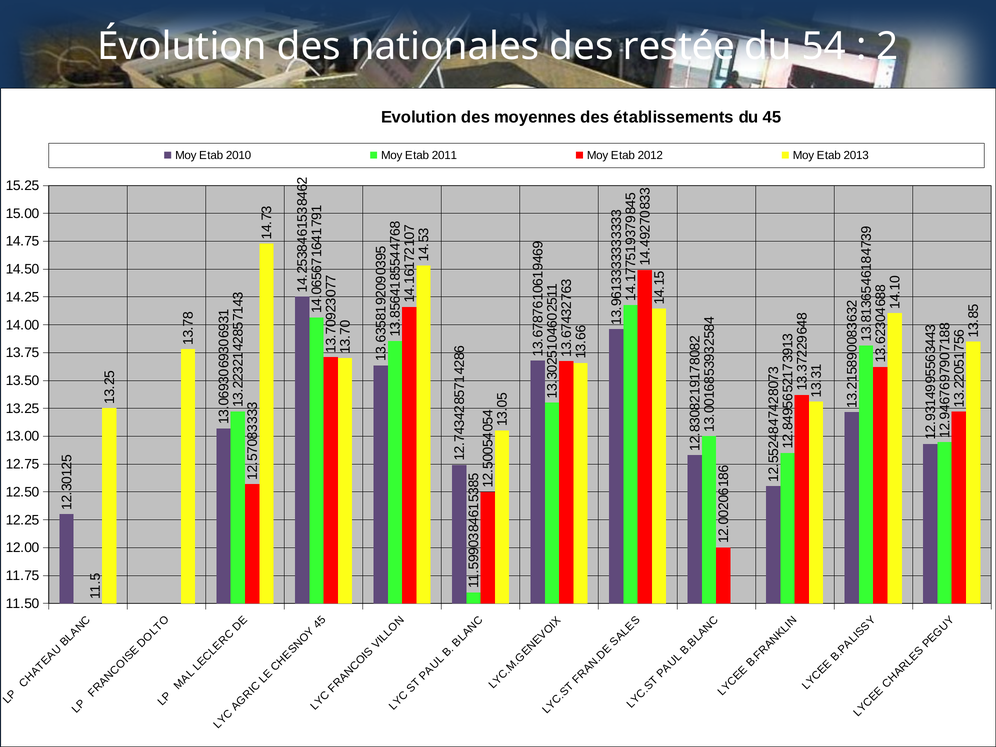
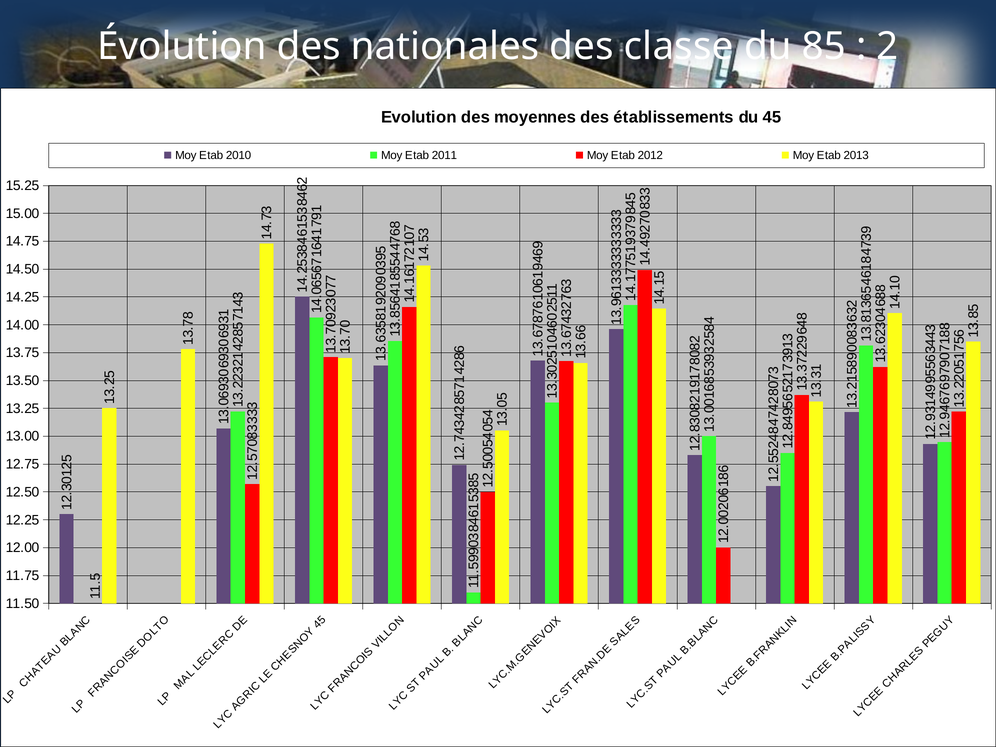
restée: restée -> classe
54: 54 -> 85
